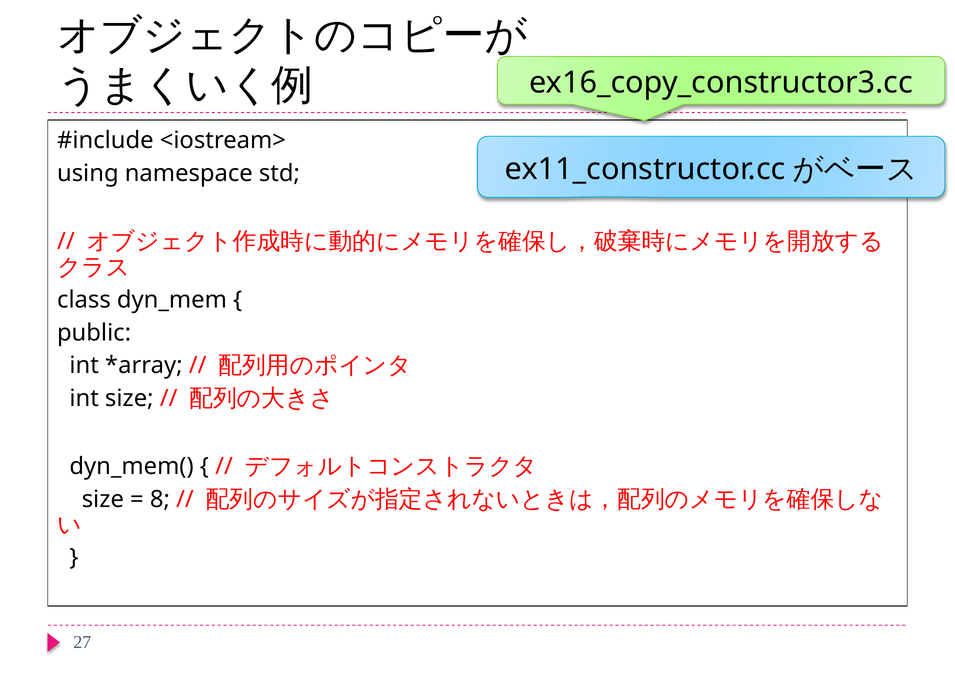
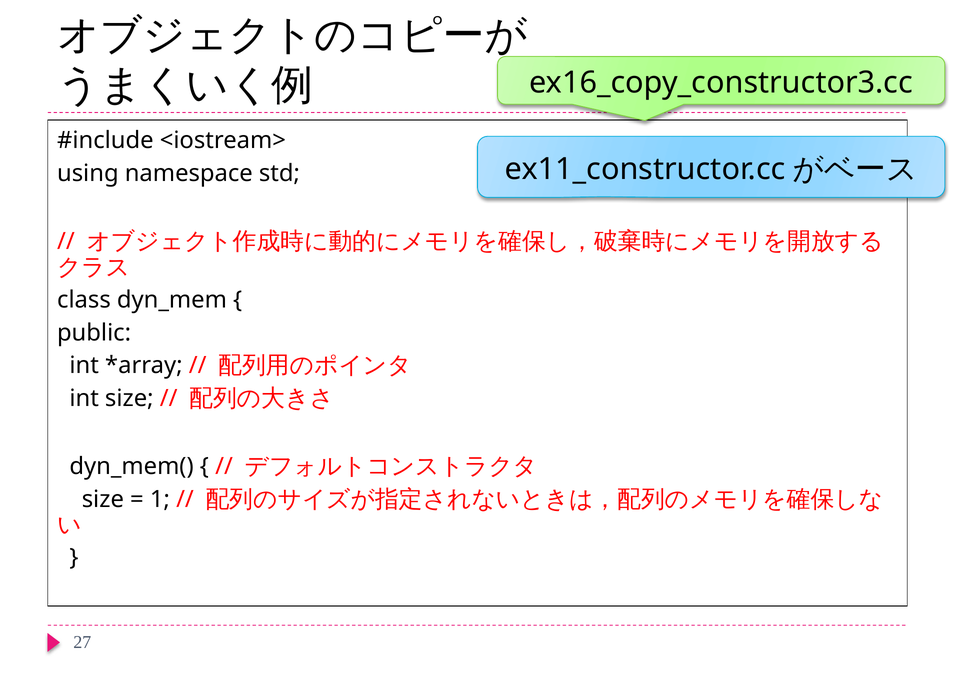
8: 8 -> 1
